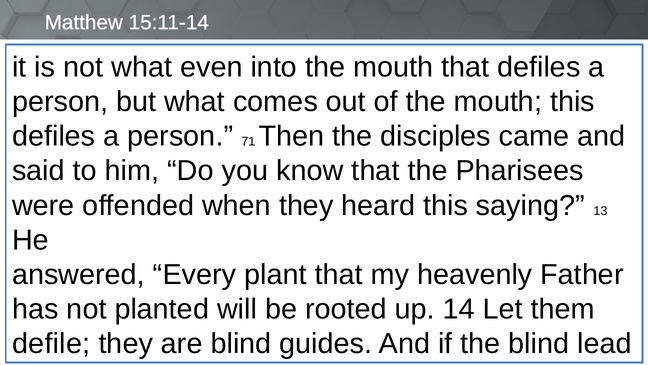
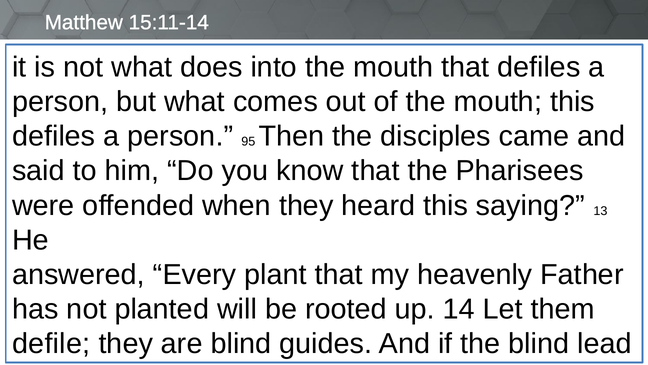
even: even -> does
71: 71 -> 95
